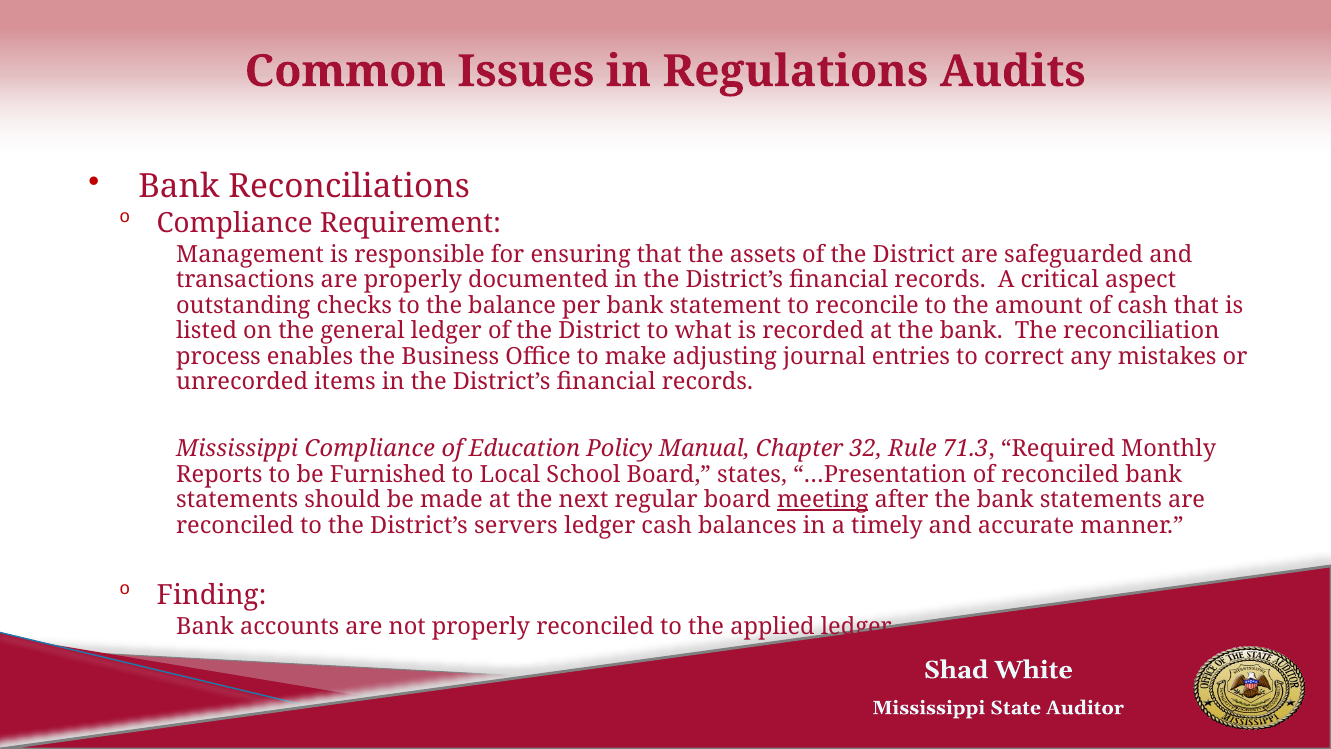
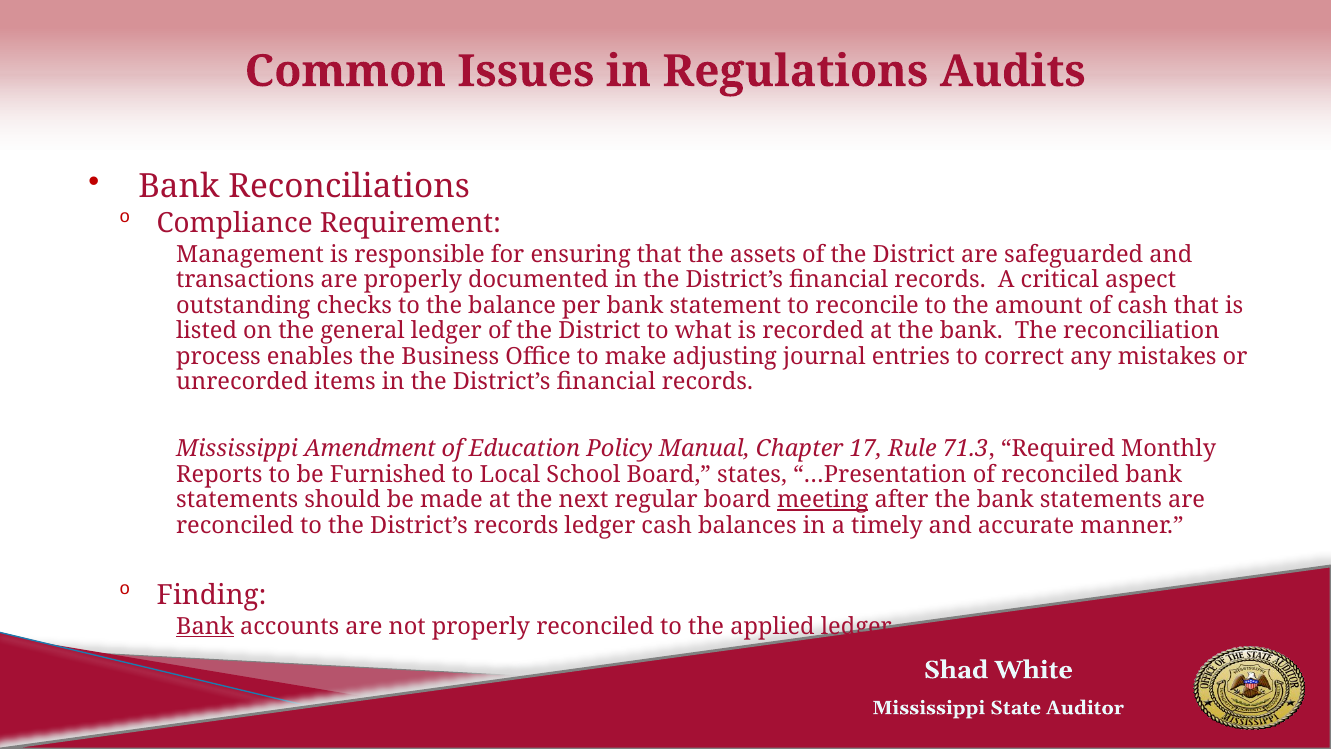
Mississippi Compliance: Compliance -> Amendment
32: 32 -> 17
District’s servers: servers -> records
Bank at (205, 626) underline: none -> present
